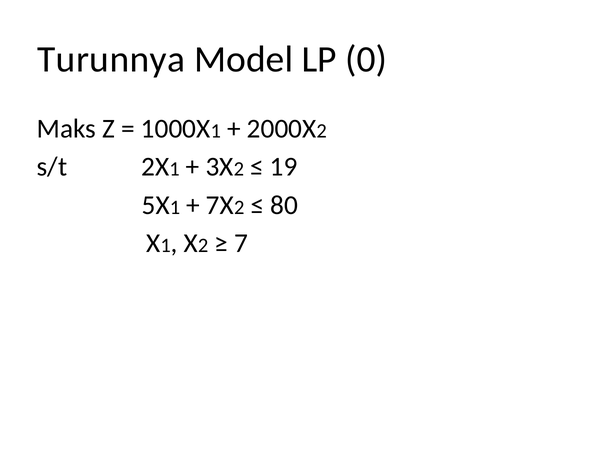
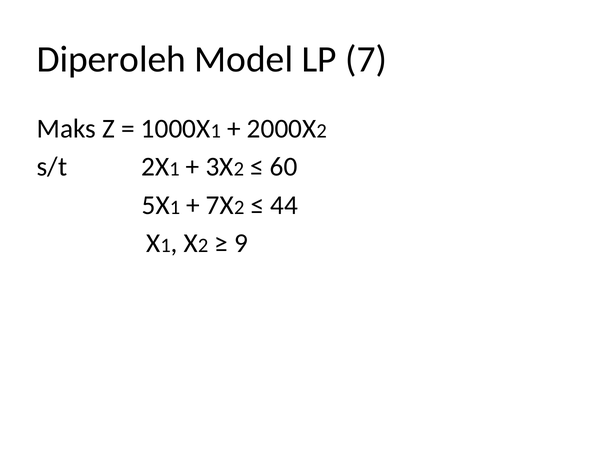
Turunnya: Turunnya -> Diperoleh
0: 0 -> 7
19: 19 -> 60
80: 80 -> 44
7: 7 -> 9
